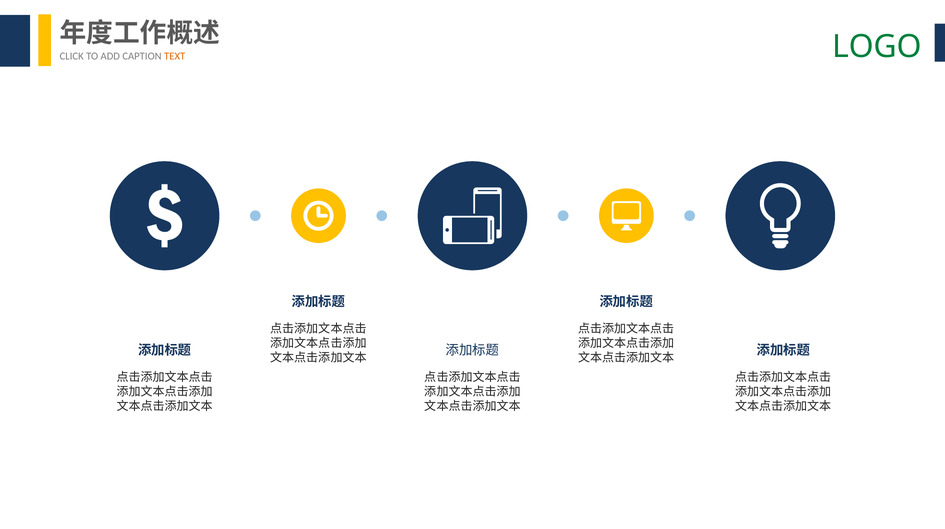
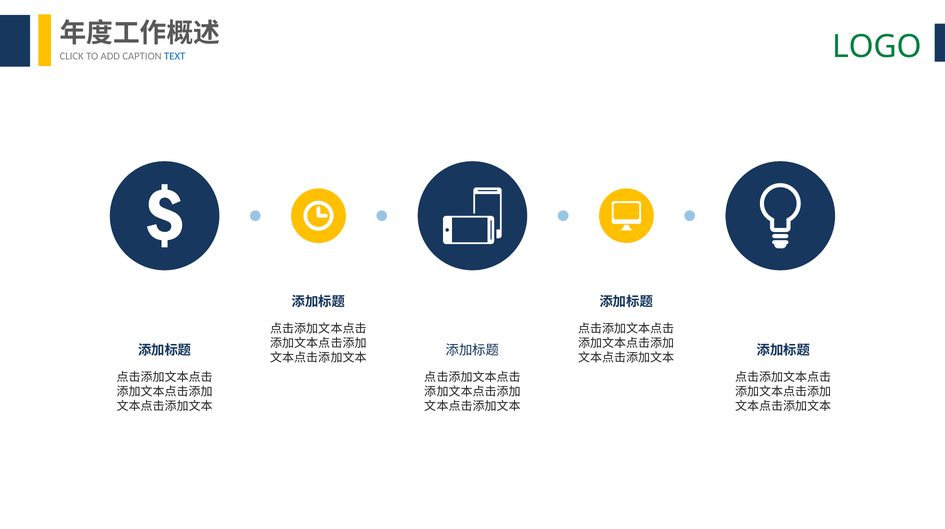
TEXT colour: orange -> blue
